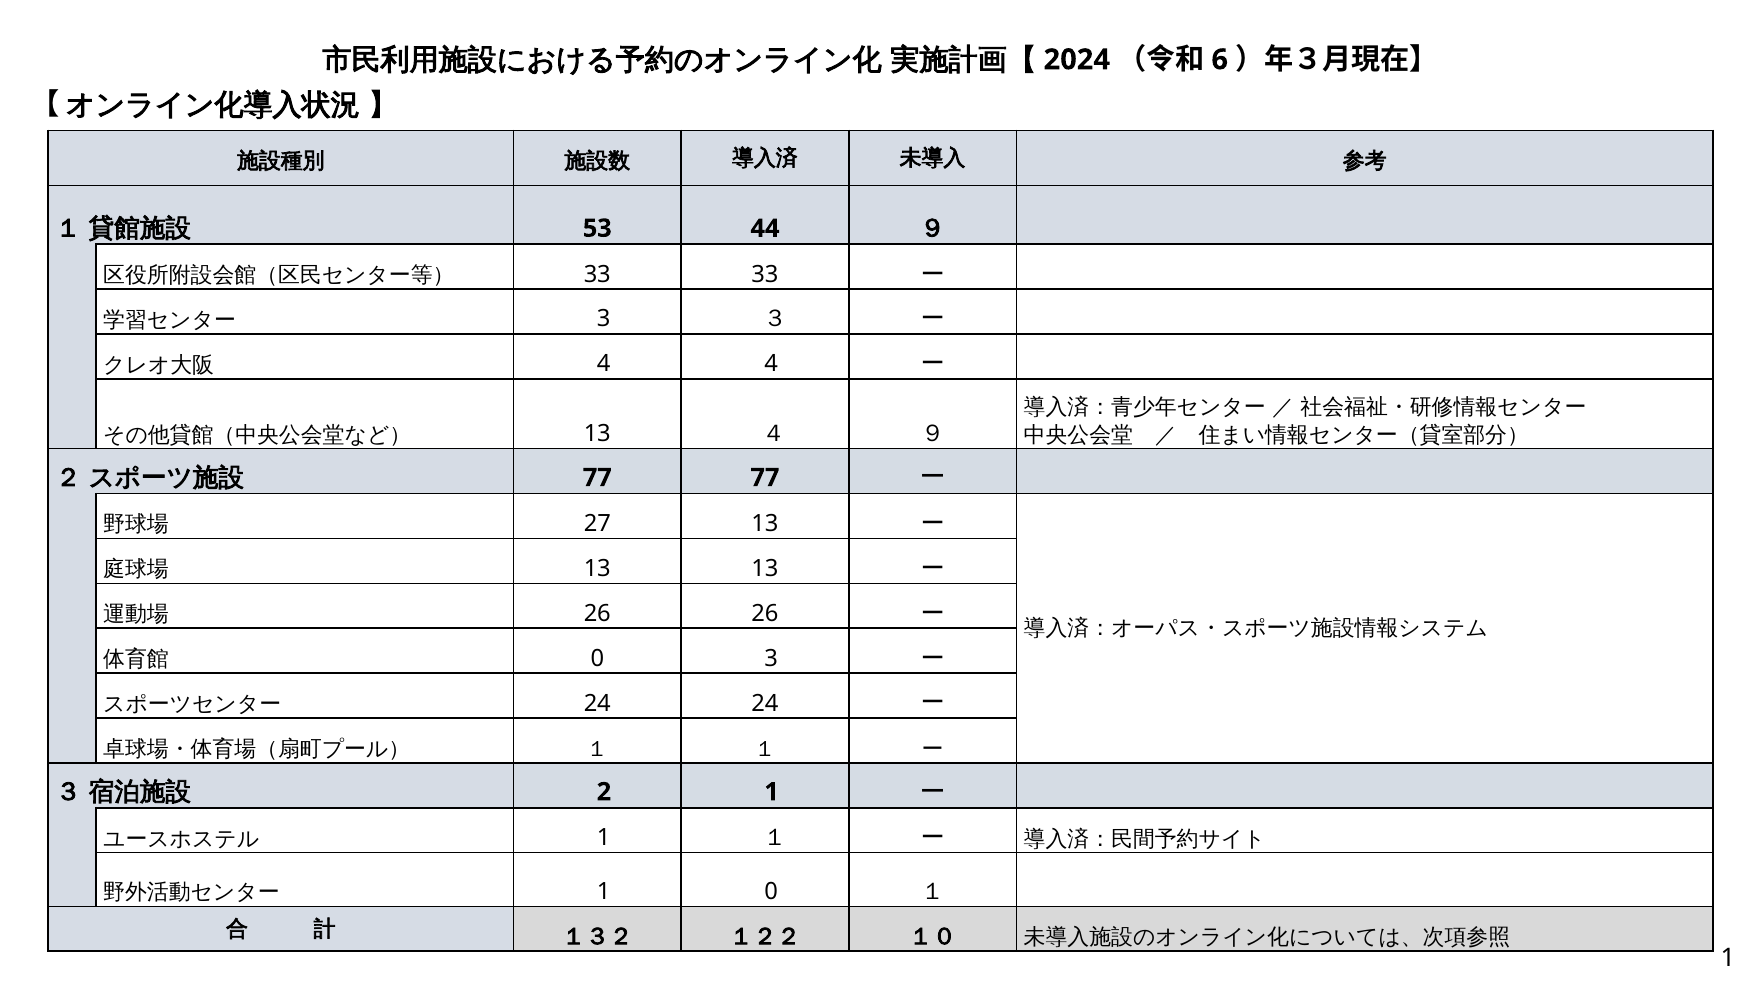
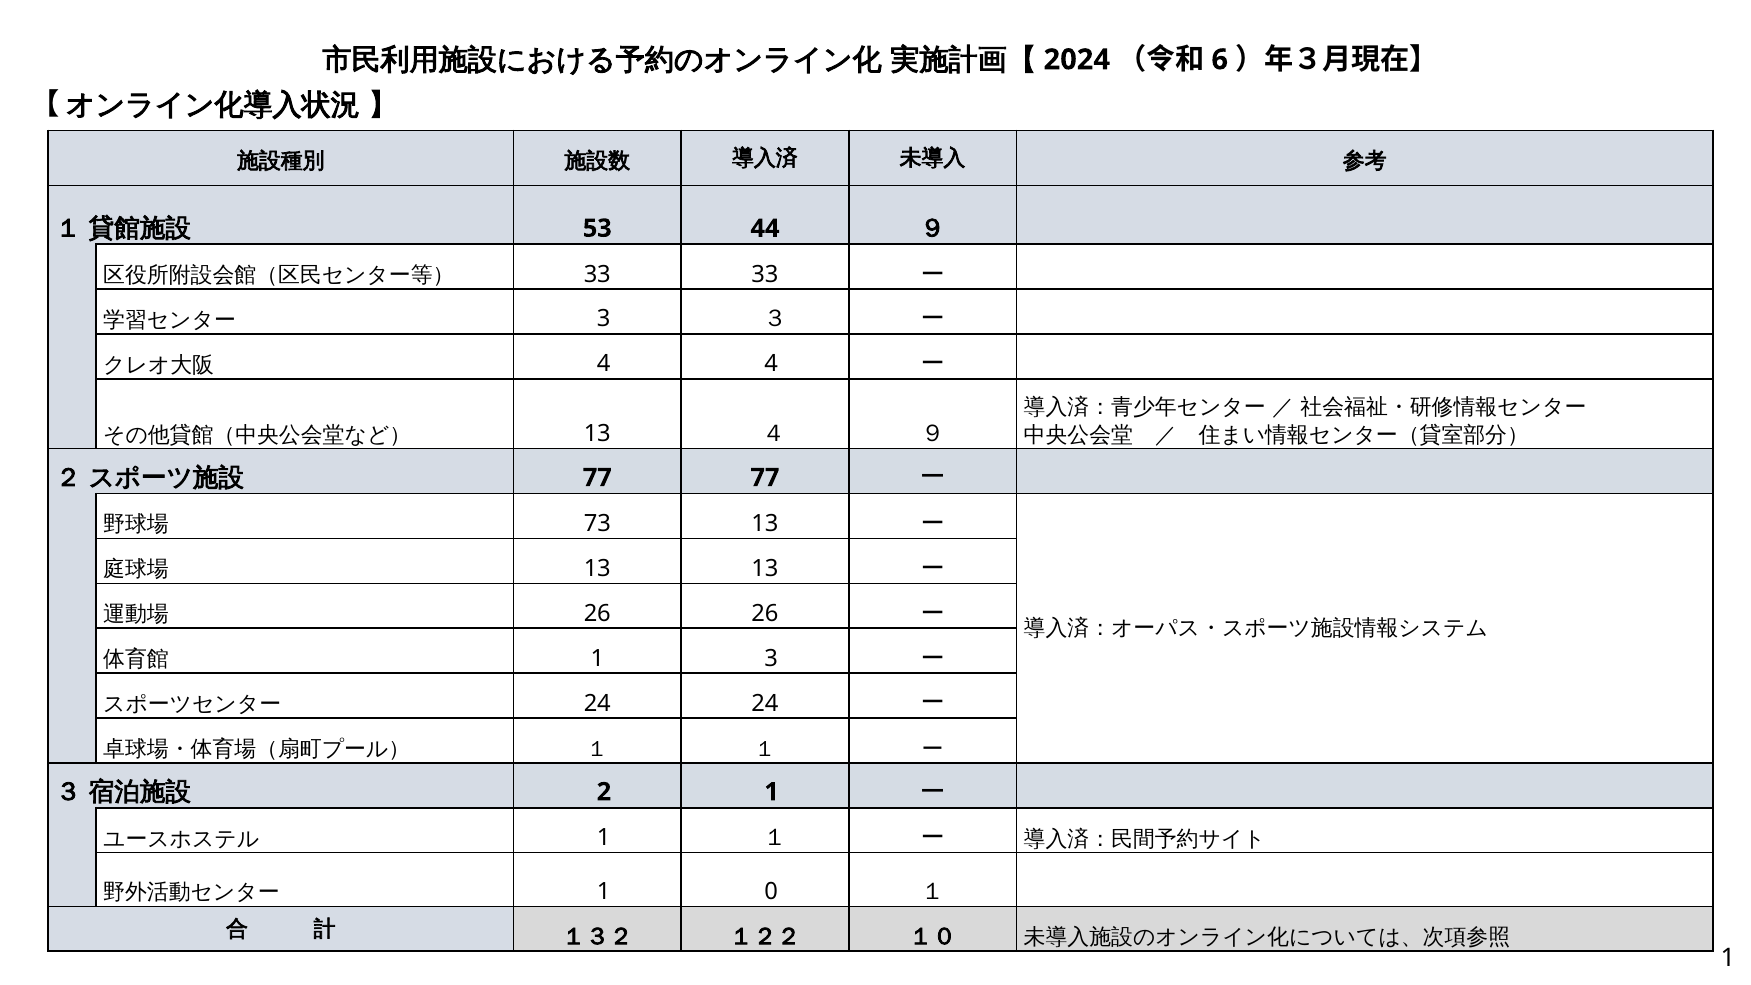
27: 27 -> 73
0 at (597, 658): 0 -> 1
